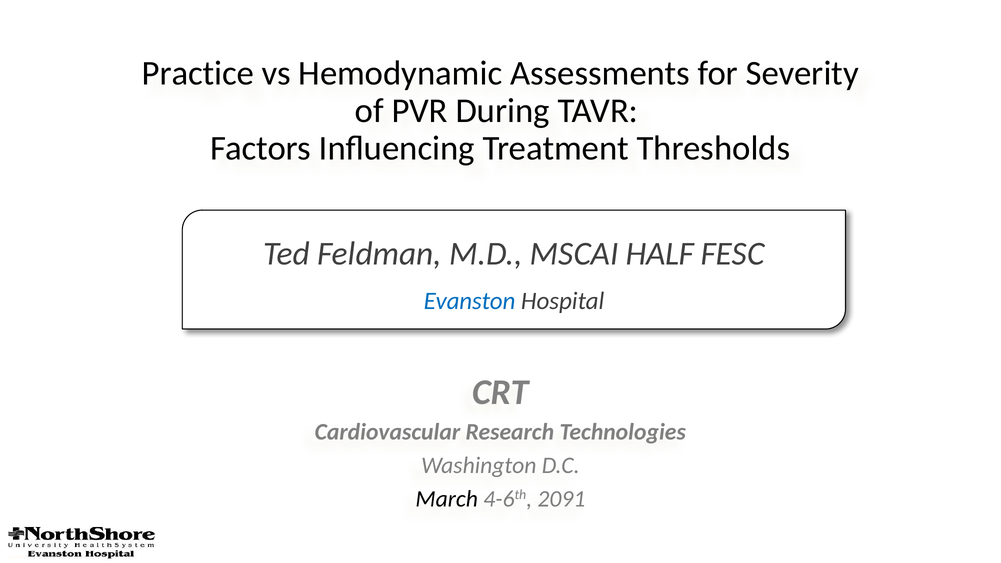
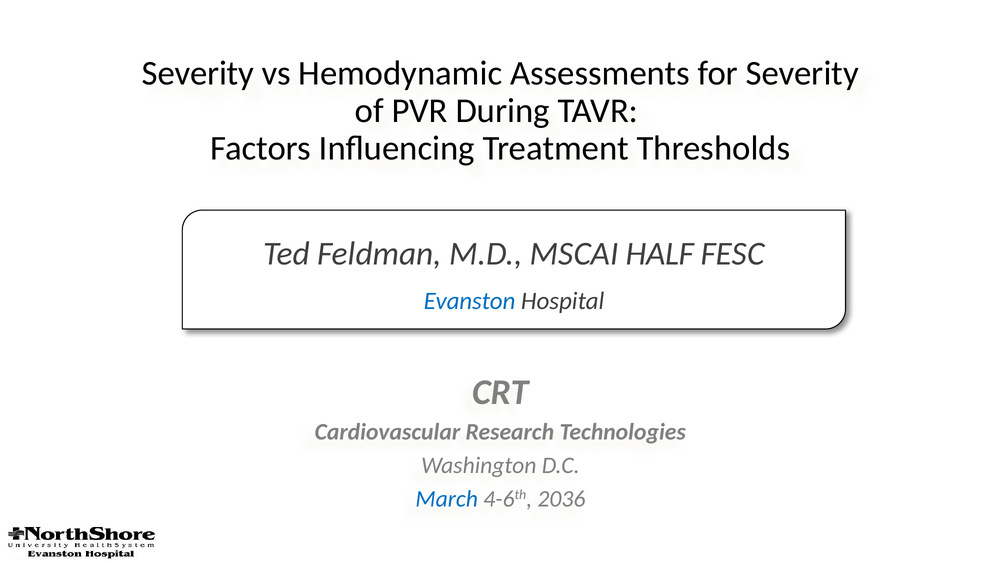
Practice at (198, 73): Practice -> Severity
March colour: black -> blue
2091: 2091 -> 2036
